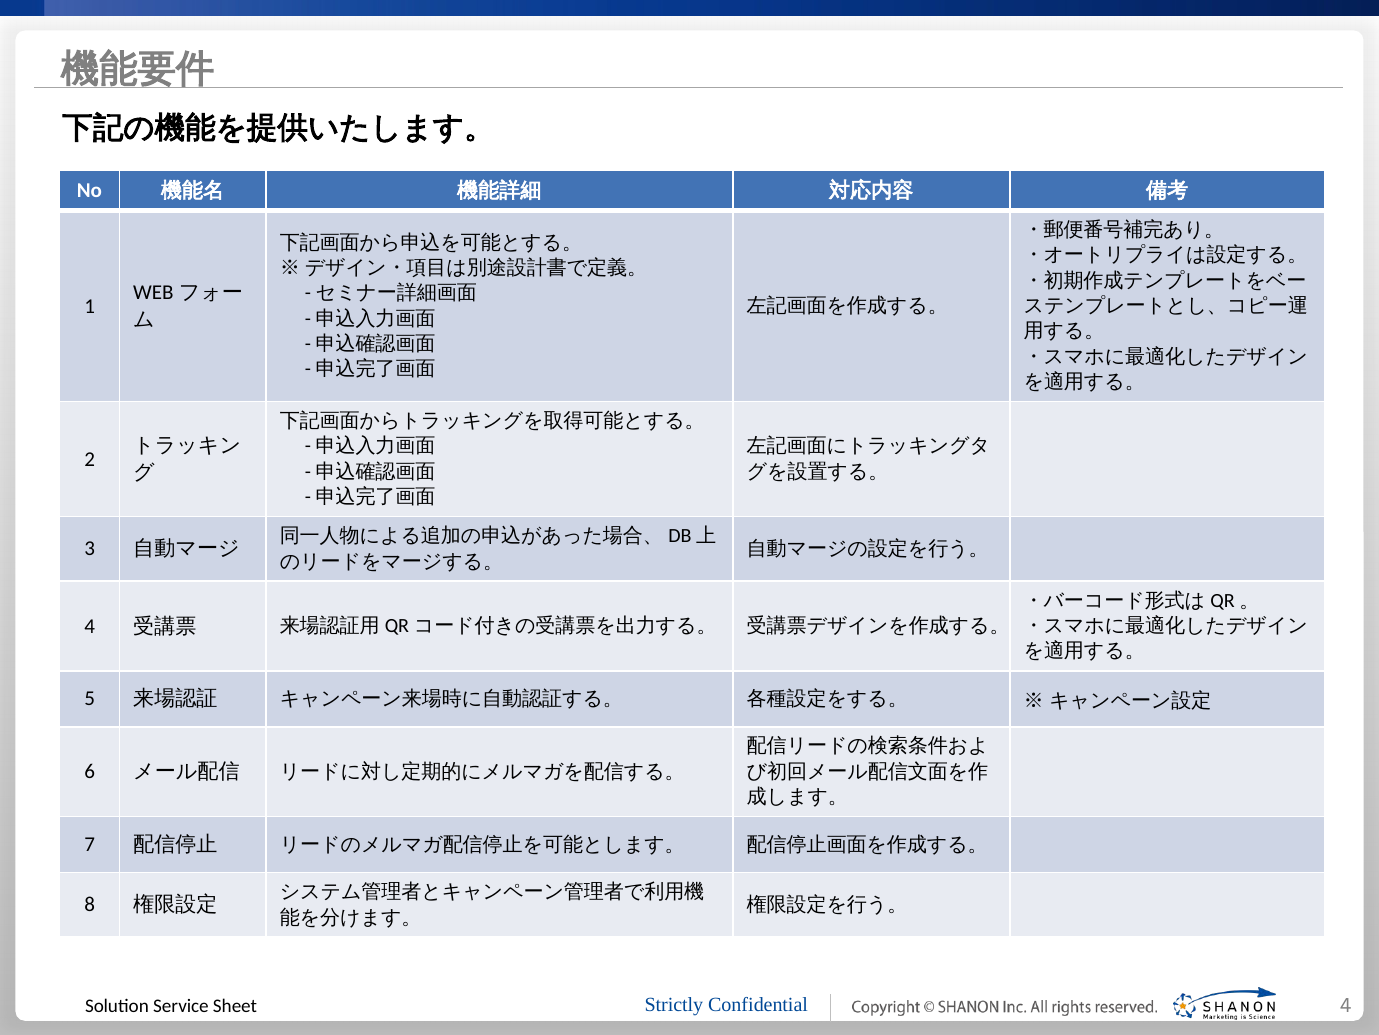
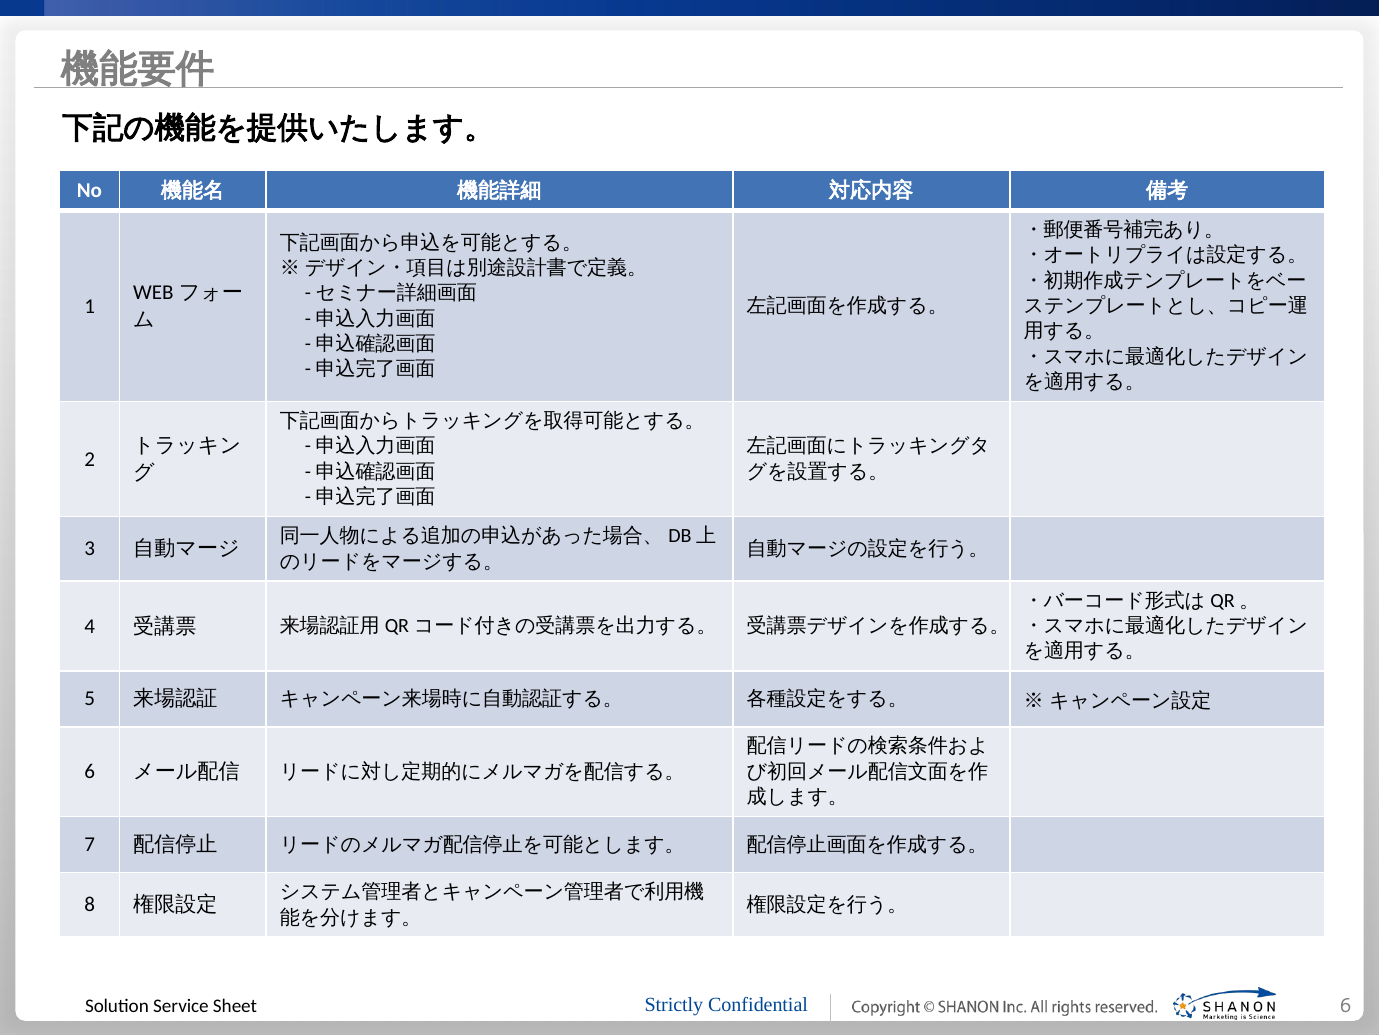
4 at (1346, 1005): 4 -> 6
